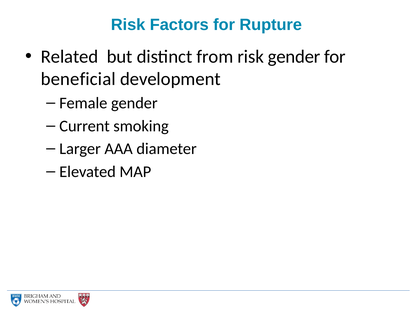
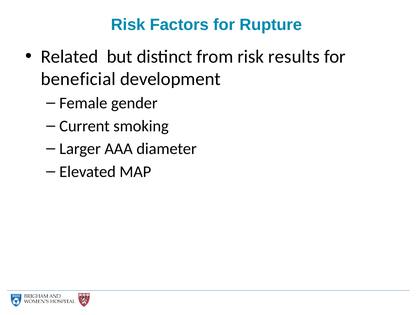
risk gender: gender -> results
